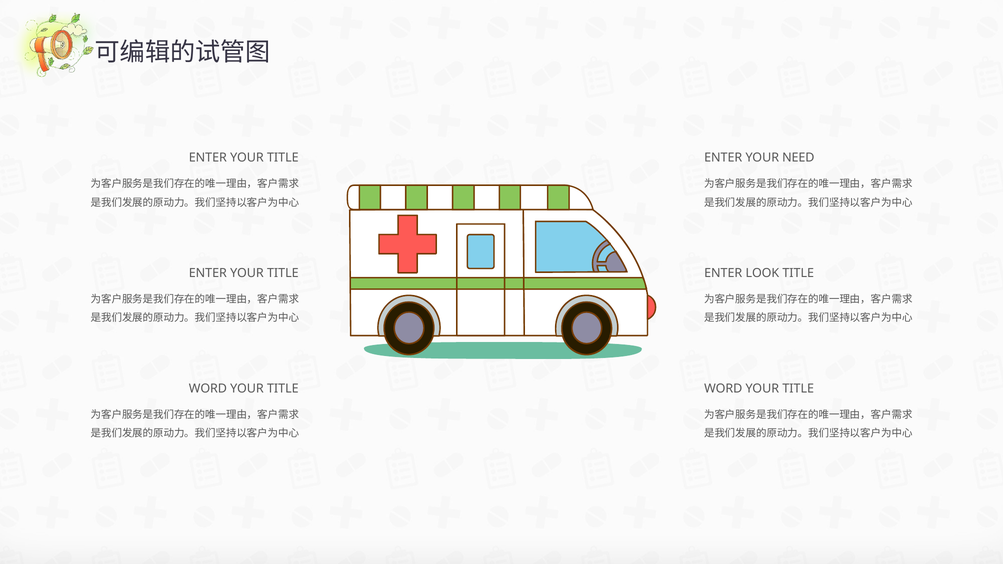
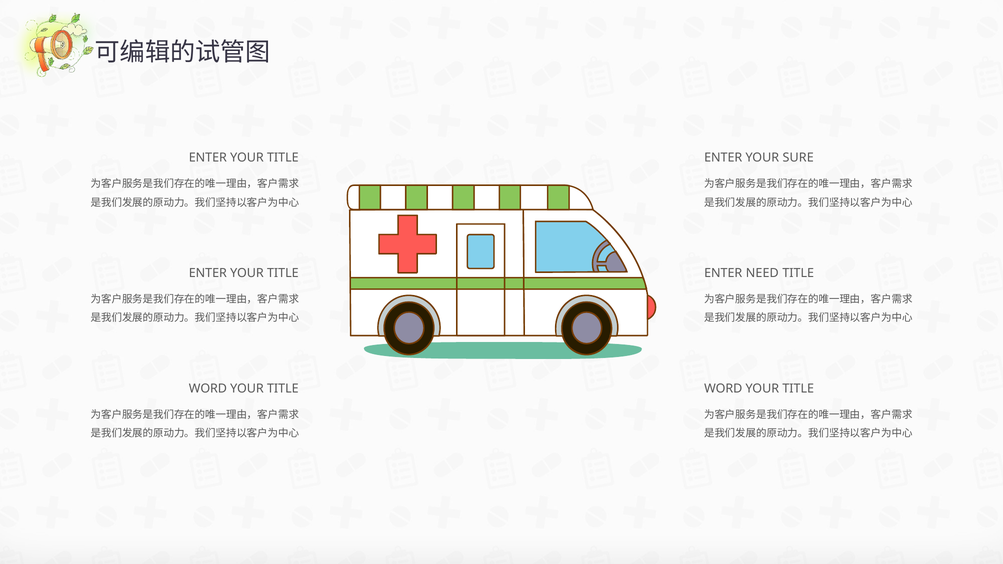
NEED: NEED -> SURE
LOOK: LOOK -> NEED
